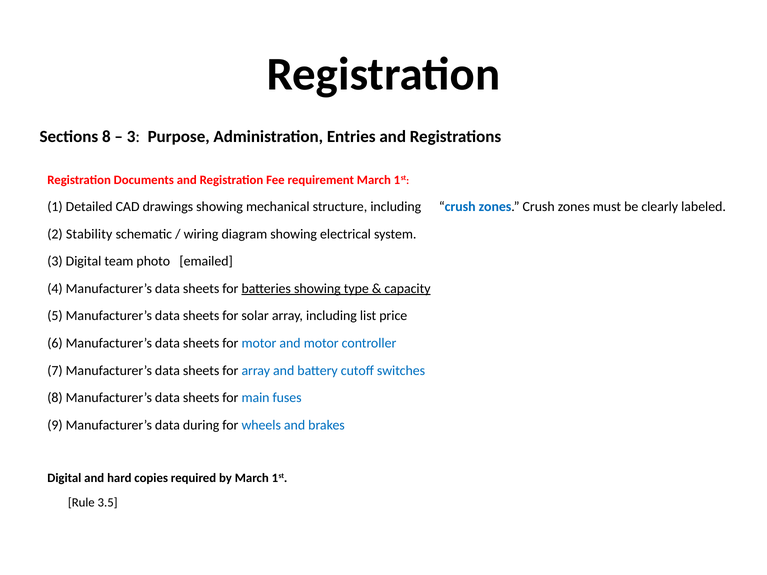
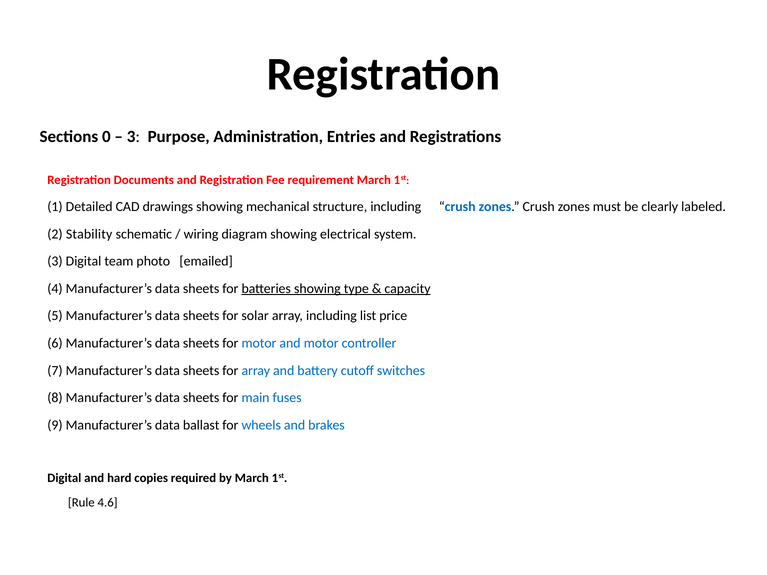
Sections 8: 8 -> 0
during: during -> ballast
3.5: 3.5 -> 4.6
